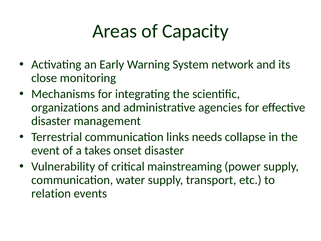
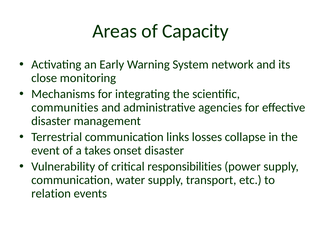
organizations: organizations -> communities
needs: needs -> losses
mainstreaming: mainstreaming -> responsibilities
